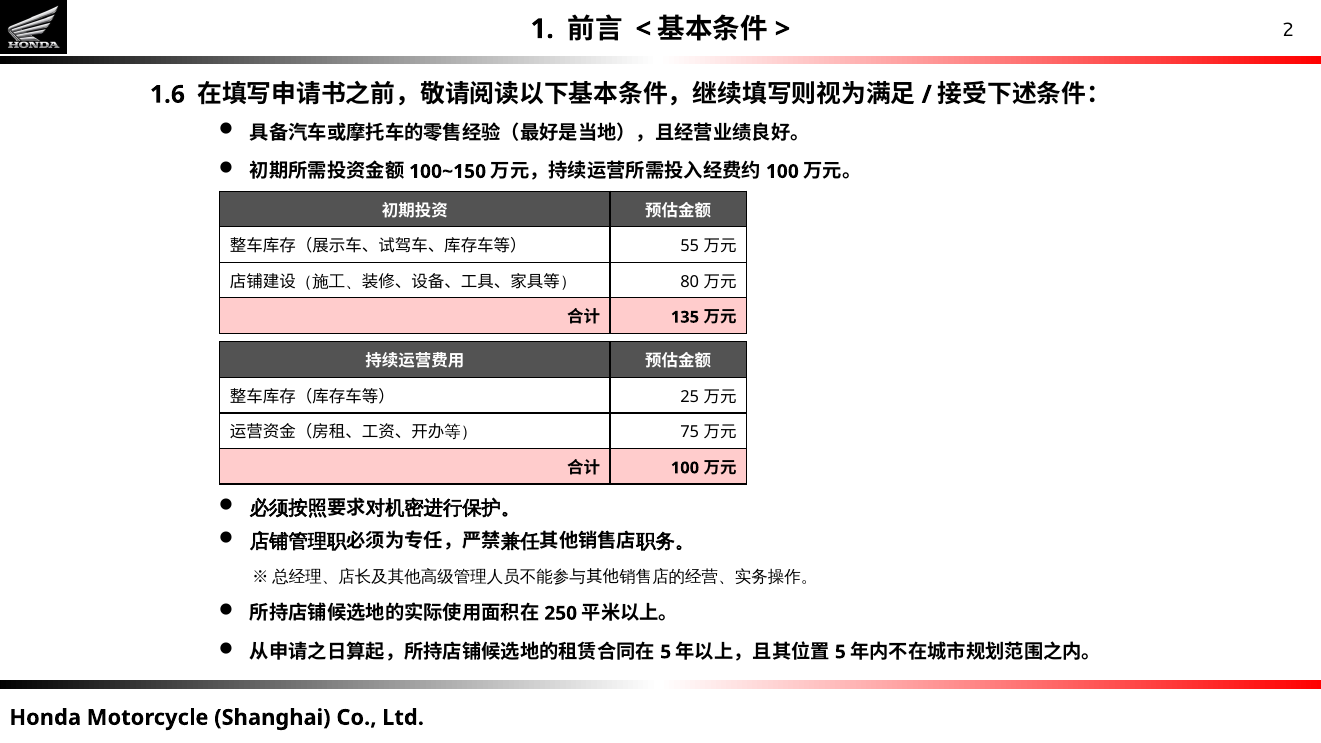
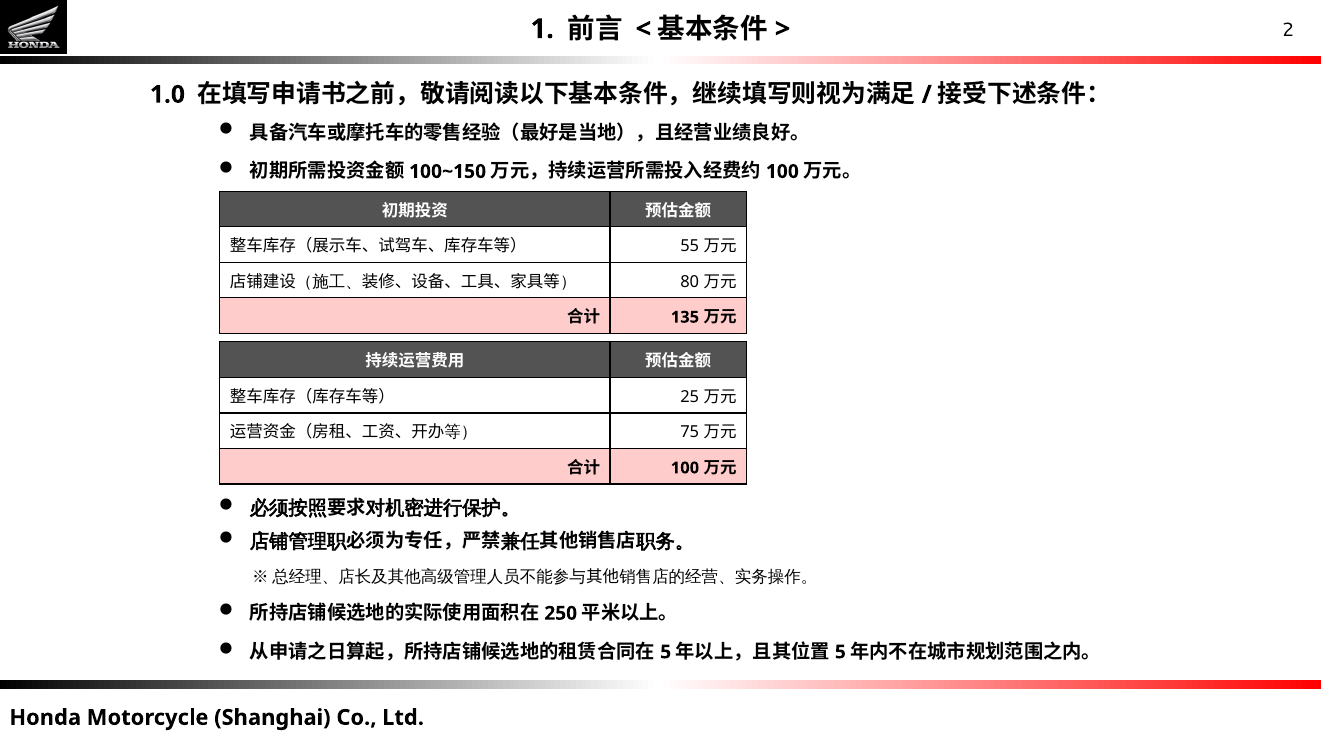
1.6: 1.6 -> 1.0
